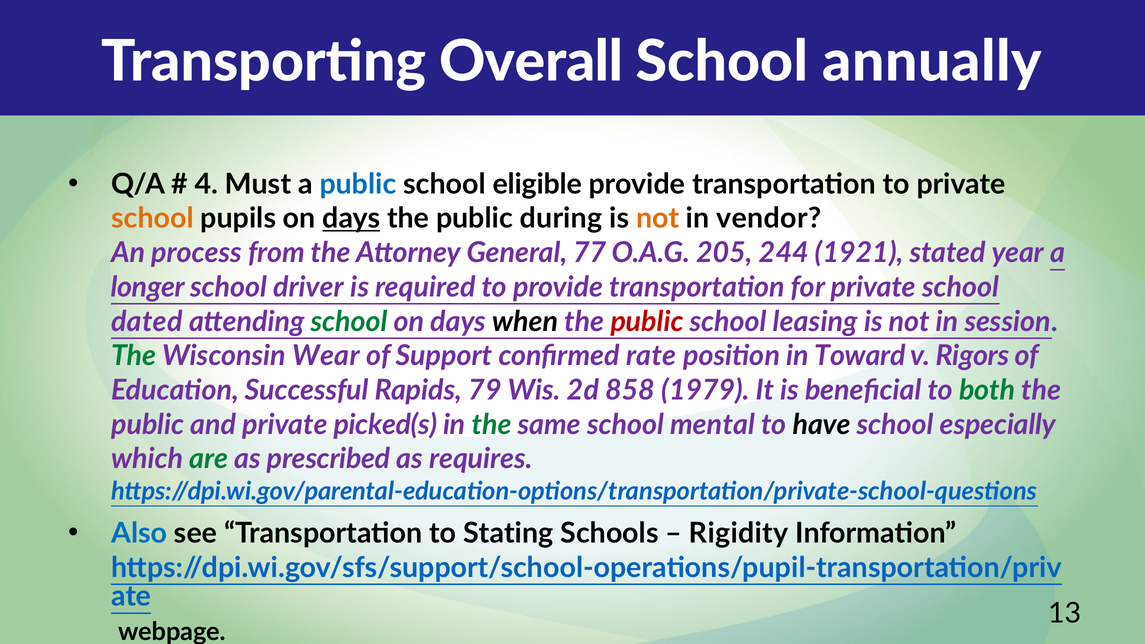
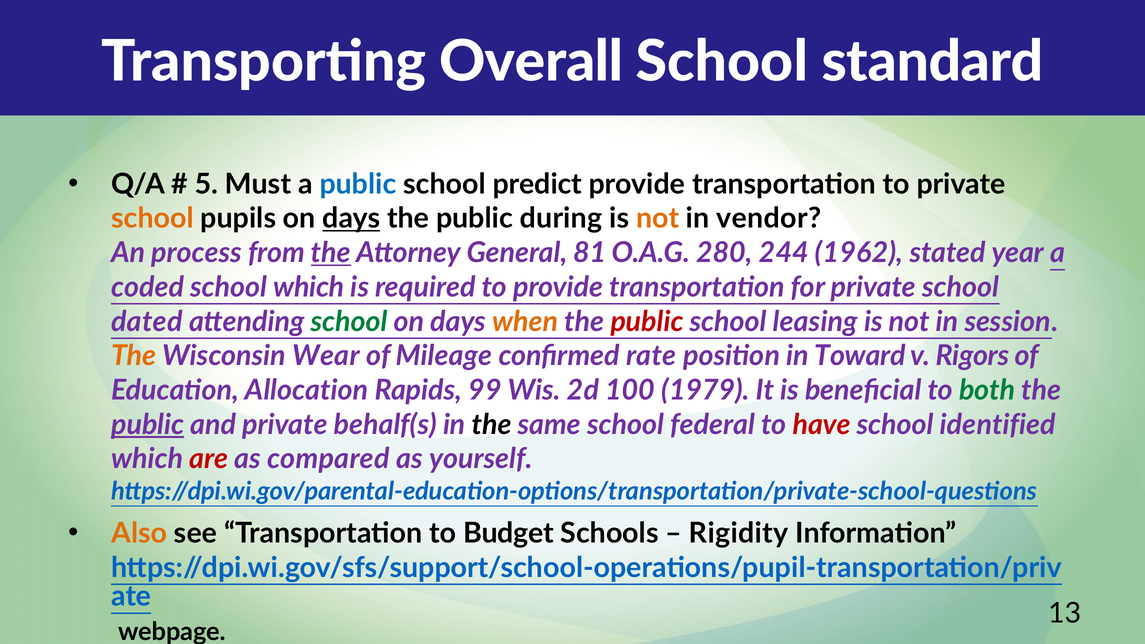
annually: annually -> standard
4: 4 -> 5
eligible: eligible -> predict
the at (331, 253) underline: none -> present
77: 77 -> 81
205: 205 -> 280
1921: 1921 -> 1962
longer: longer -> coded
school driver: driver -> which
when colour: black -> orange
The at (134, 356) colour: green -> orange
Support: Support -> Mileage
Successful: Successful -> Allocation
79: 79 -> 99
858: 858 -> 100
public at (148, 425) underline: none -> present
picked(s: picked(s -> behalf(s
the at (492, 425) colour: green -> black
mental: mental -> federal
have colour: black -> red
especially: especially -> identified
are colour: green -> red
prescribed: prescribed -> compared
requires: requires -> yourself
Also colour: blue -> orange
Stating: Stating -> Budget
